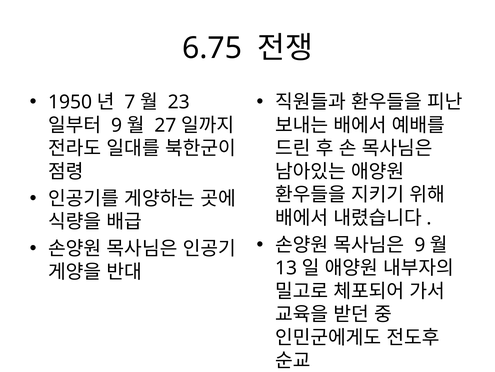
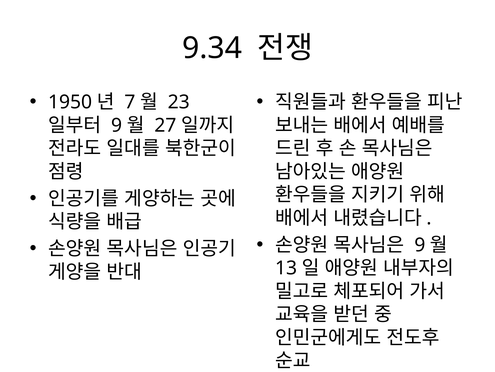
6.75: 6.75 -> 9.34
